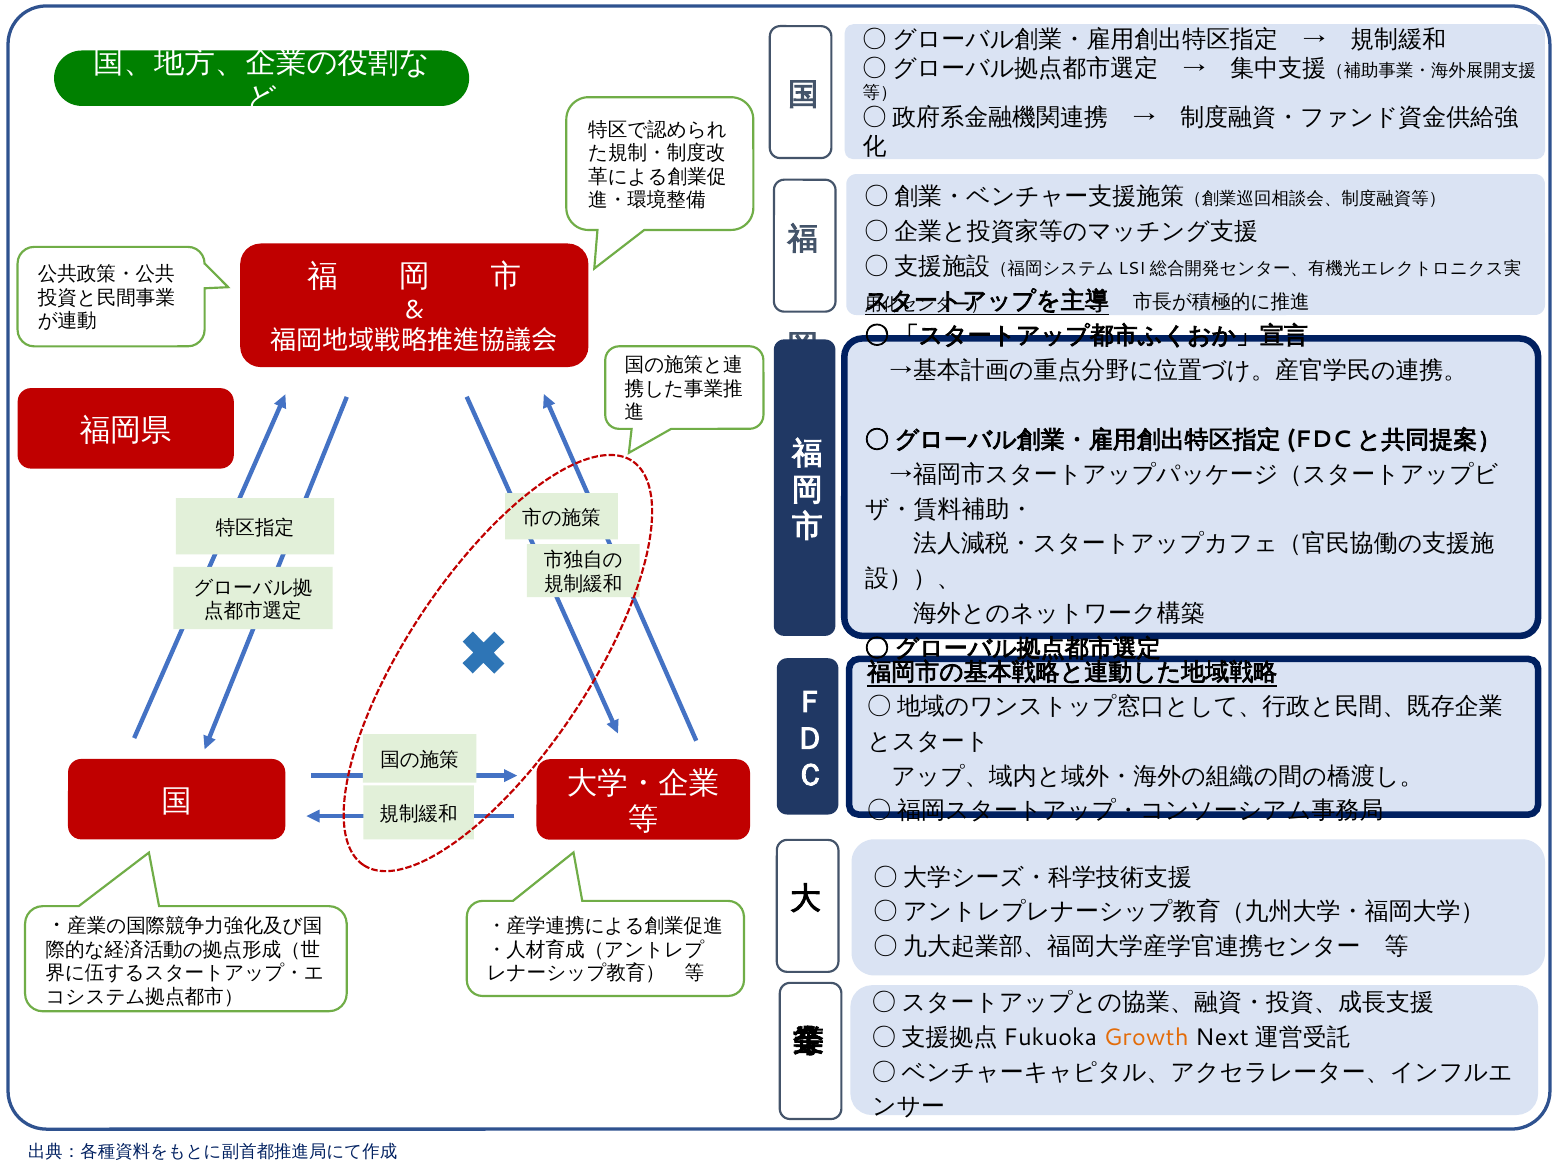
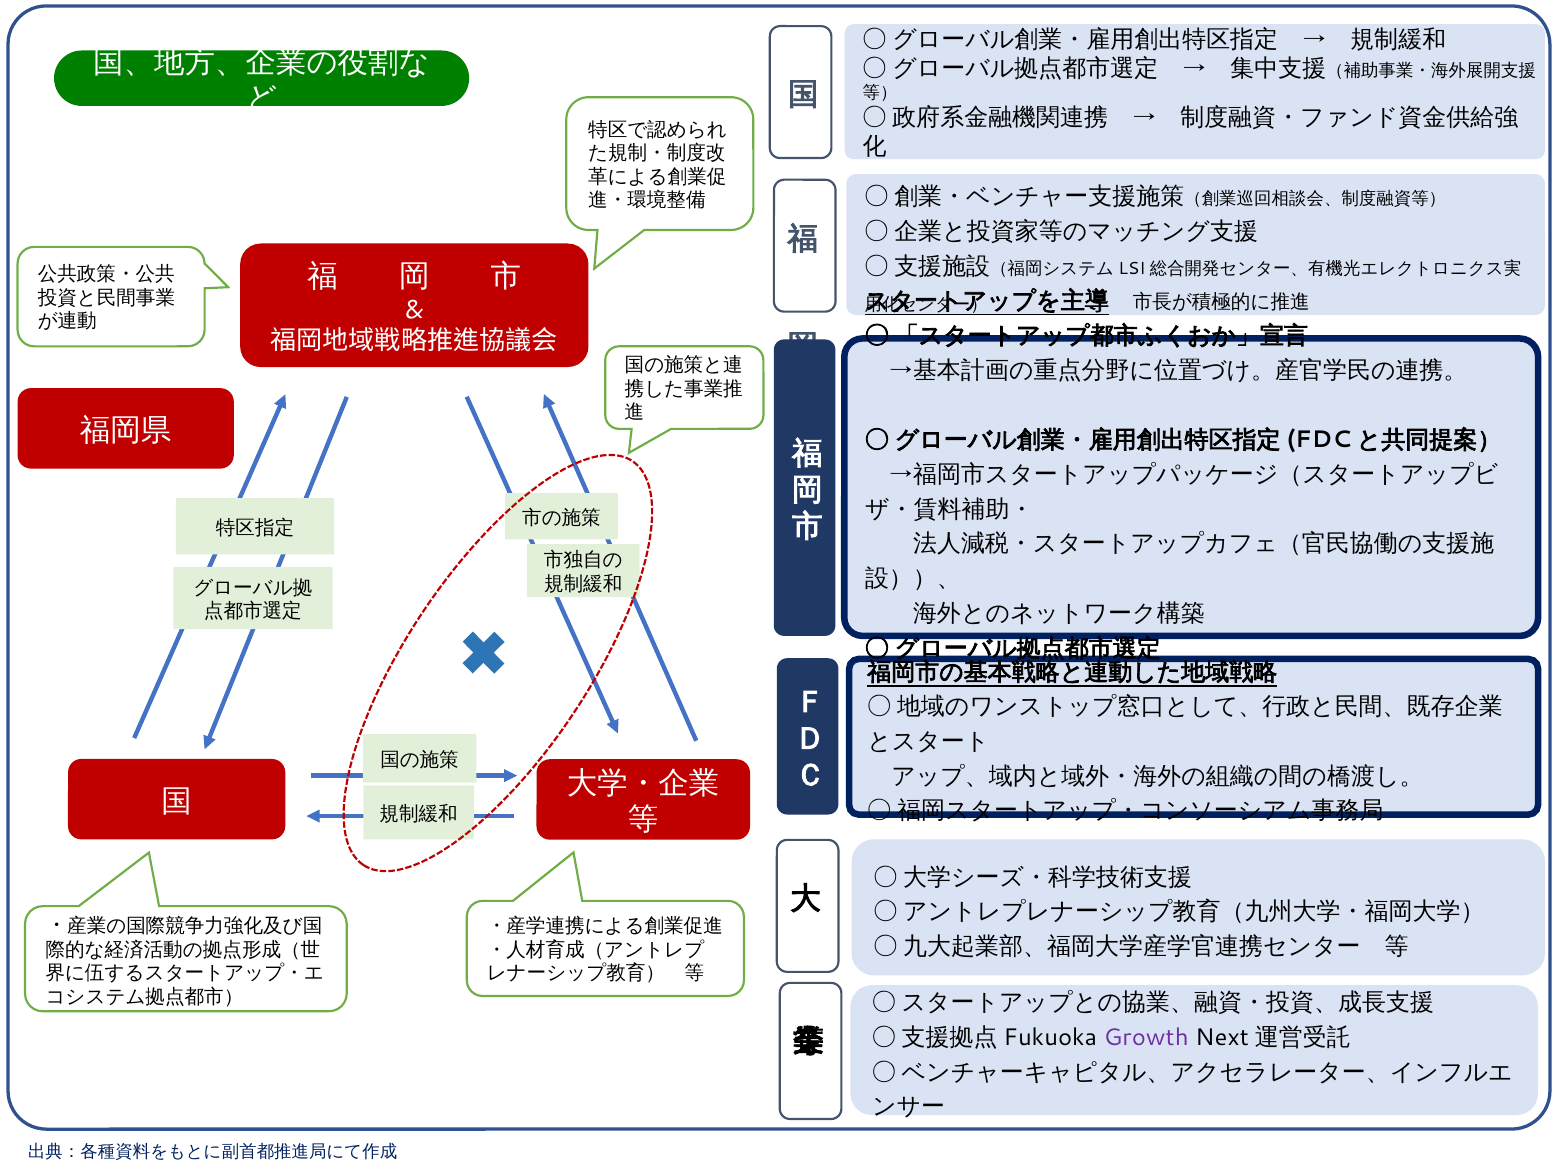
Growth colour: orange -> purple
